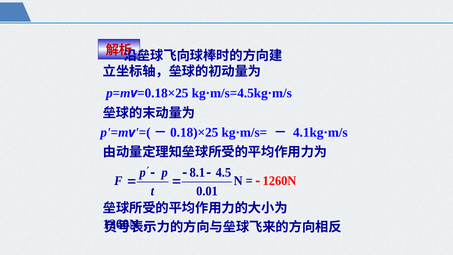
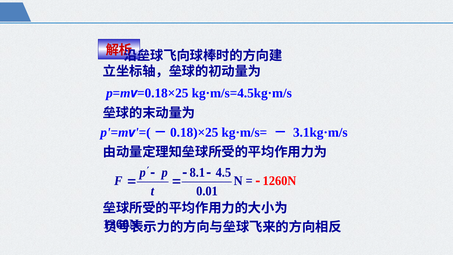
4.1kg·m/s: 4.1kg·m/s -> 3.1kg·m/s
